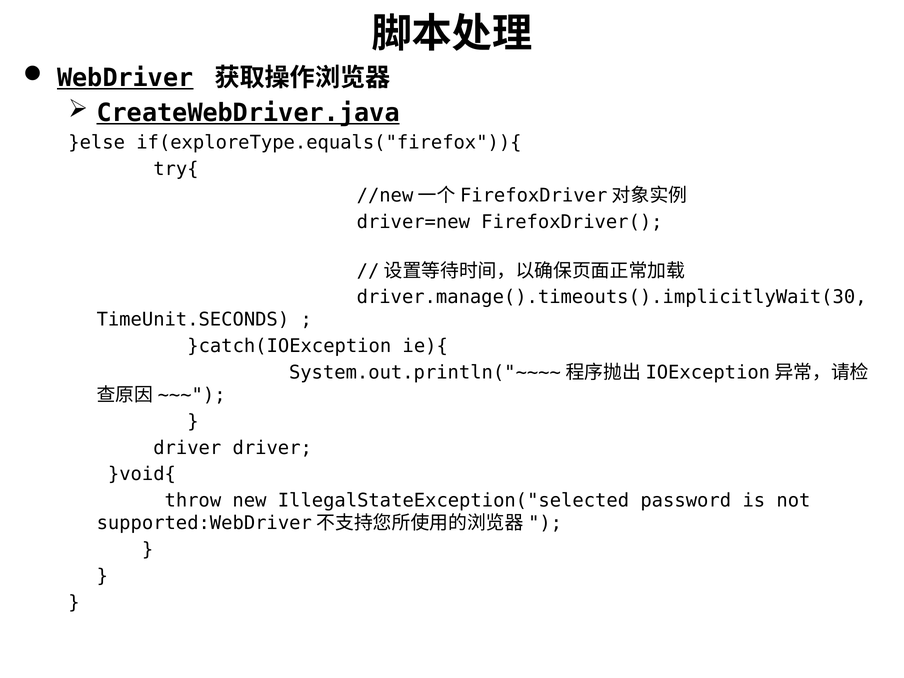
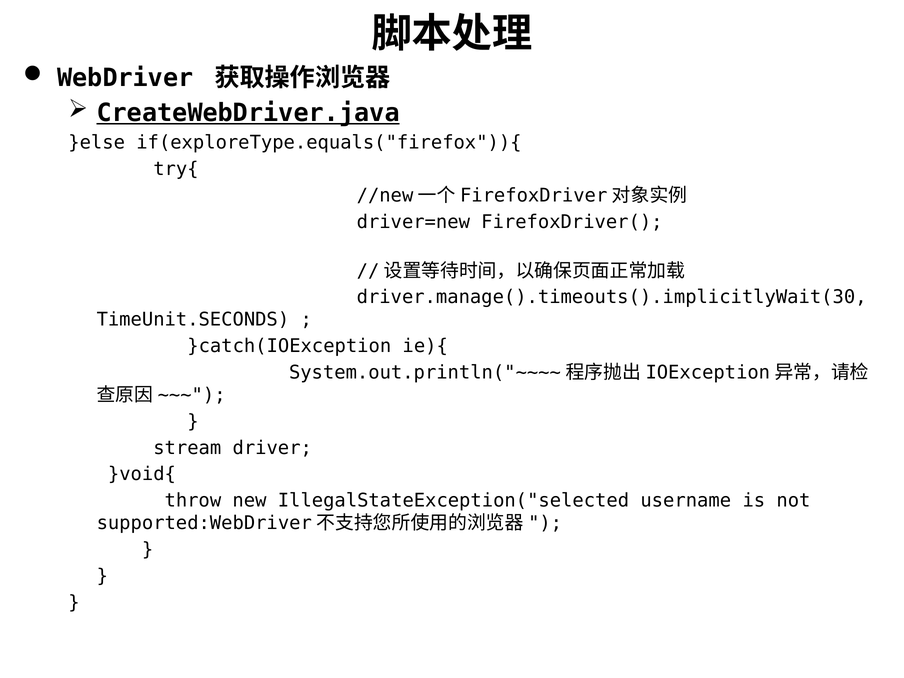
WebDriver underline: present -> none
driver at (187, 448): driver -> stream
password: password -> username
